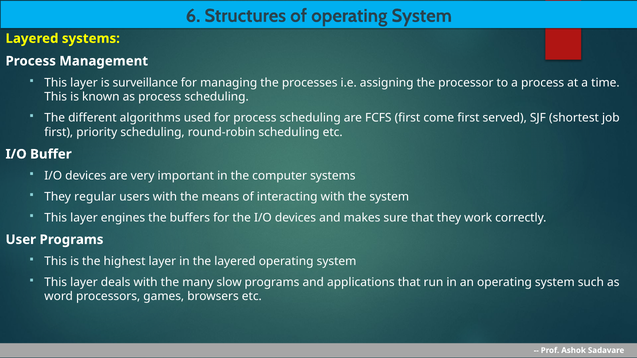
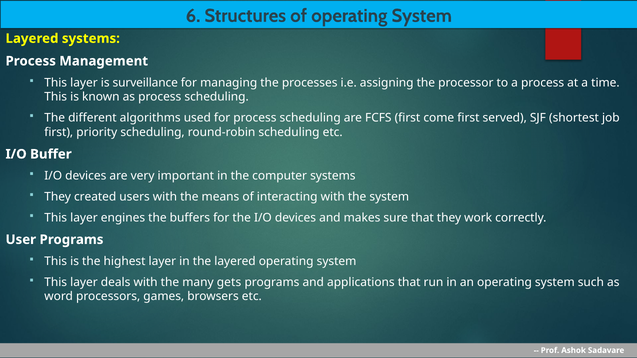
regular: regular -> created
slow: slow -> gets
